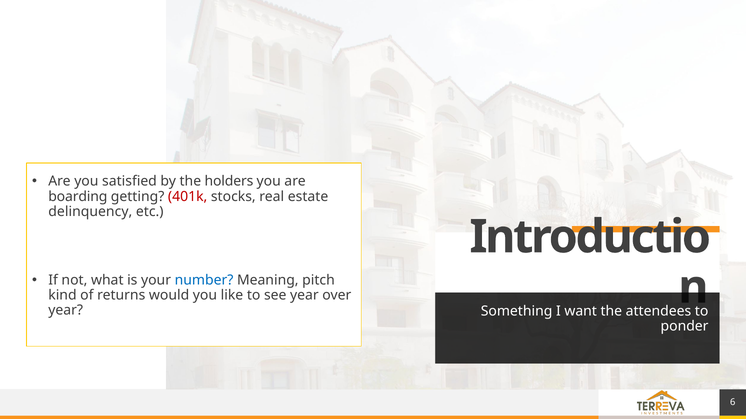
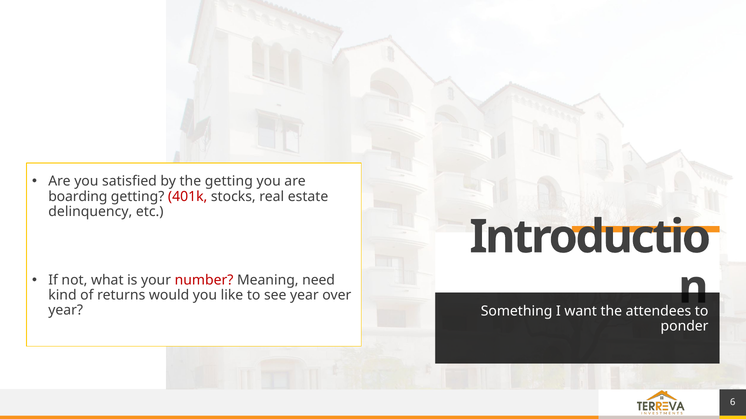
the holders: holders -> getting
number colour: blue -> red
pitch: pitch -> need
